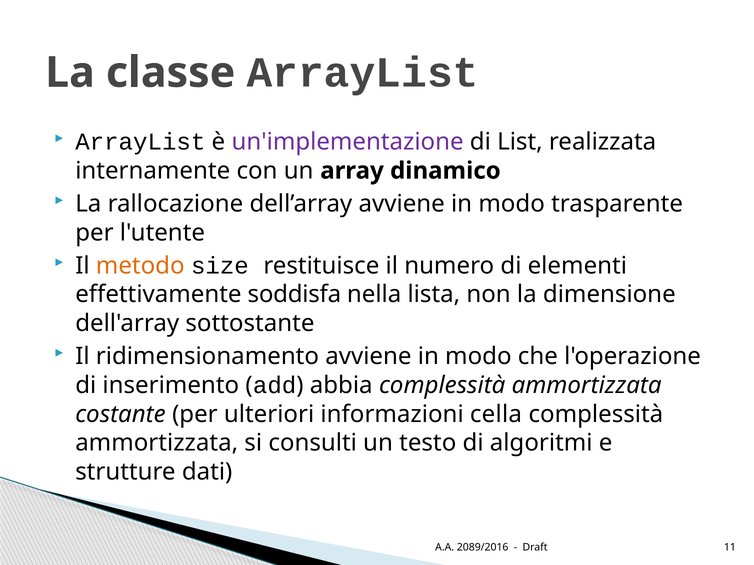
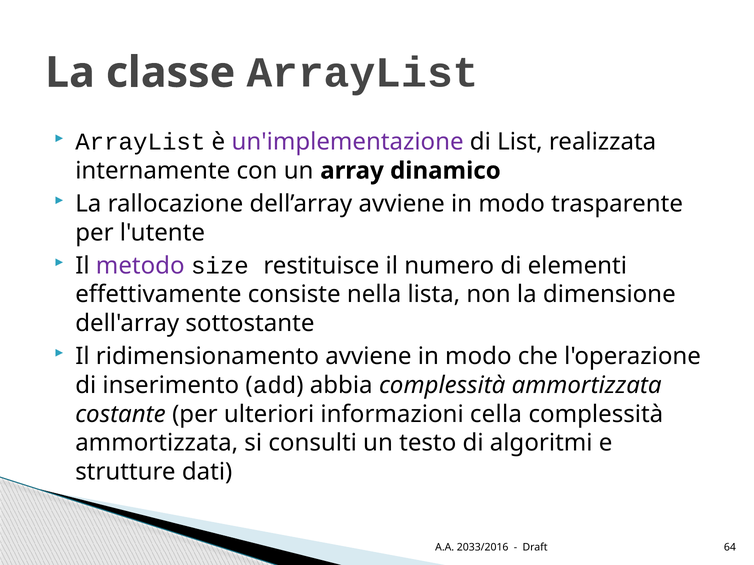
metodo colour: orange -> purple
soddisfa: soddisfa -> consiste
2089/2016: 2089/2016 -> 2033/2016
11: 11 -> 64
